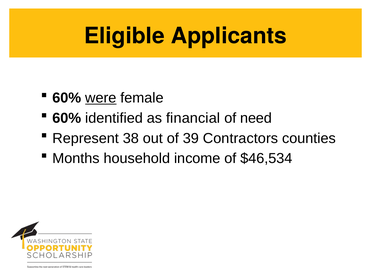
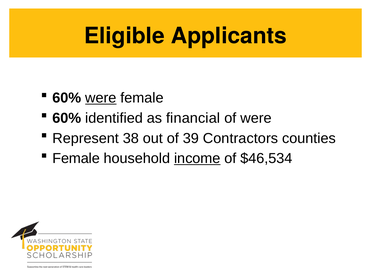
of need: need -> were
Months at (76, 159): Months -> Female
income underline: none -> present
